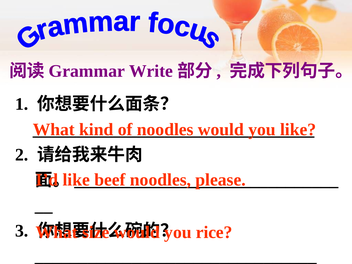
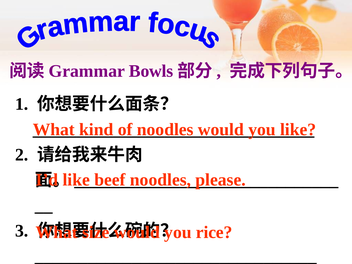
Write: Write -> Bowls
